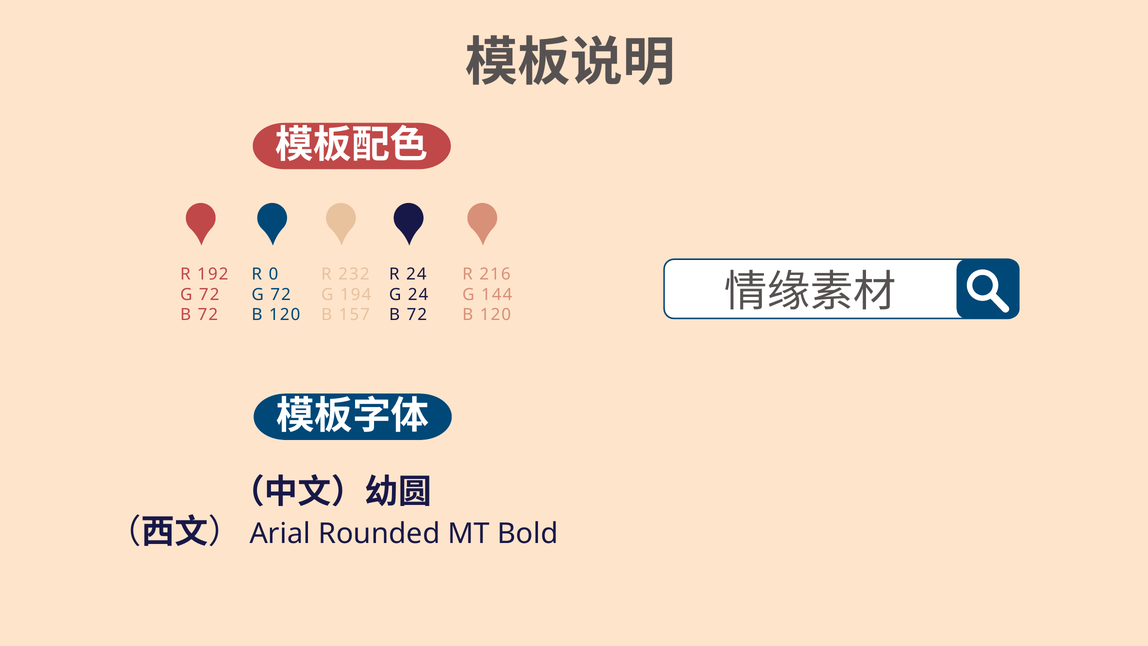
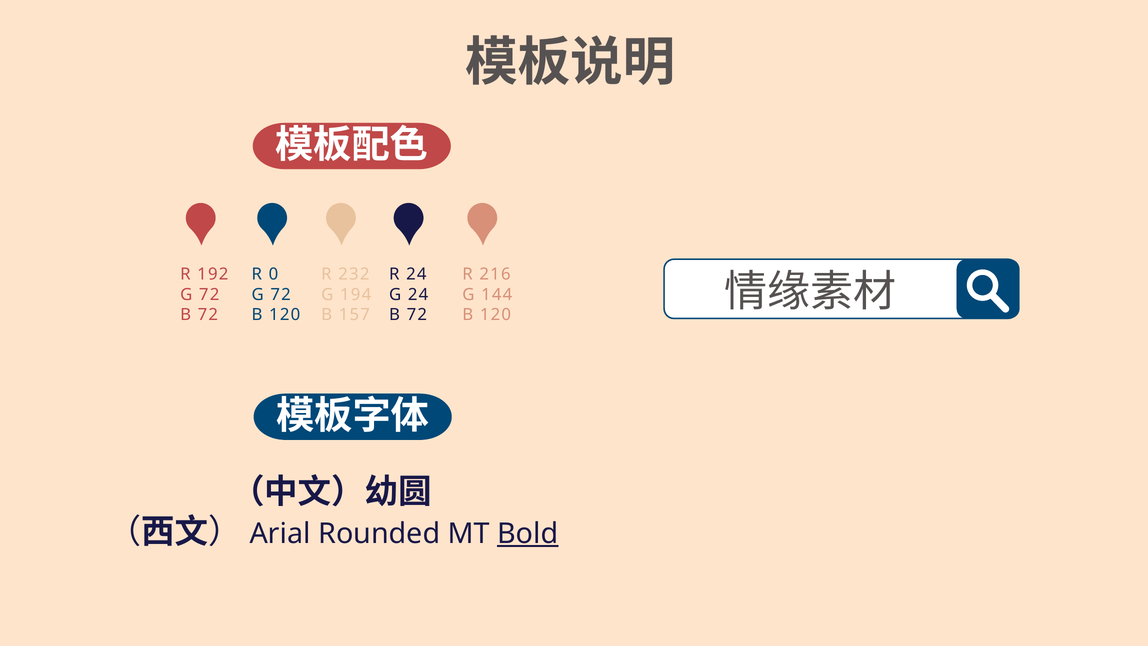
Bold underline: none -> present
